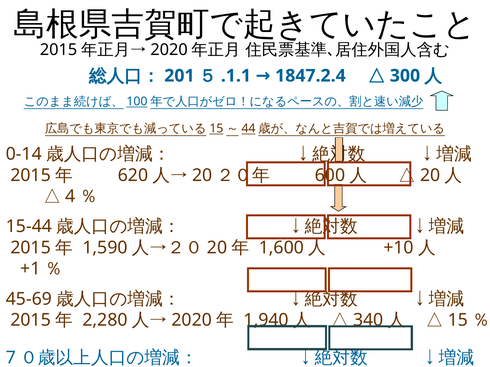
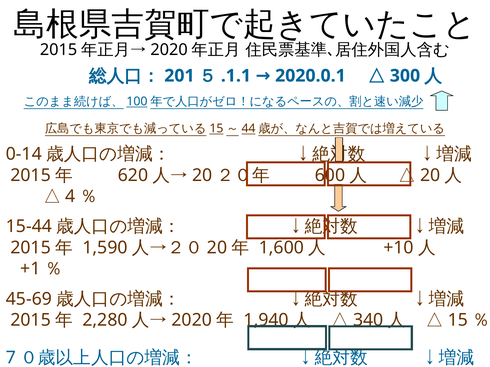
1847.2.4: 1847.2.4 -> 2020.0.1
